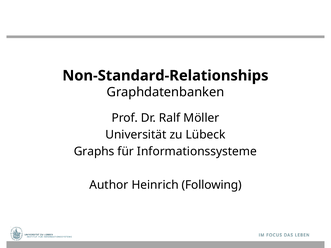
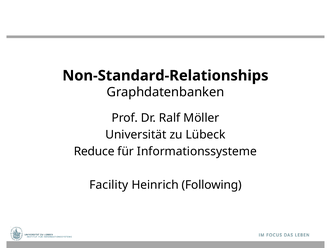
Graphs: Graphs -> Reduce
Author: Author -> Facility
